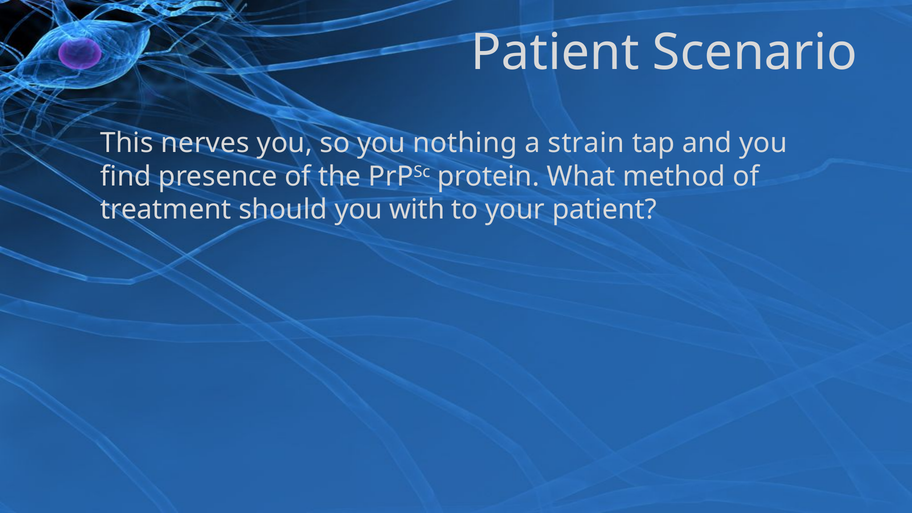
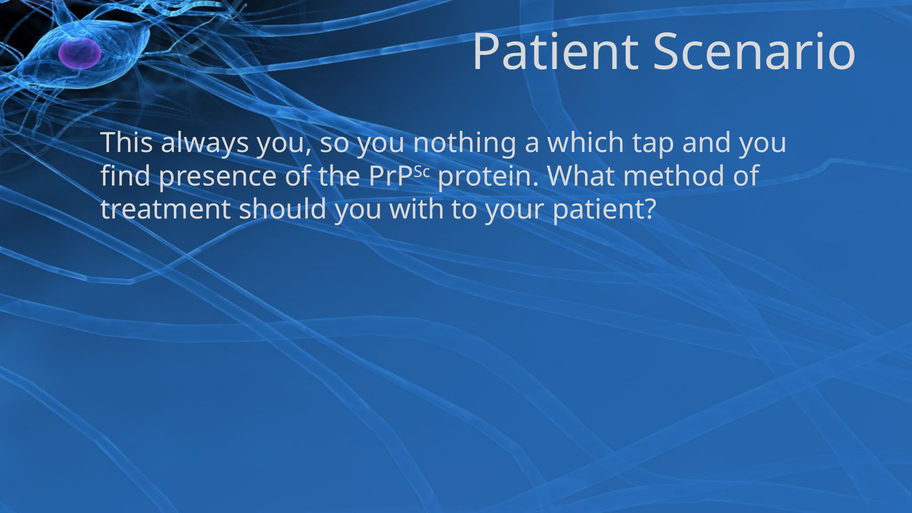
nerves: nerves -> always
strain: strain -> which
